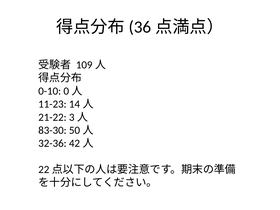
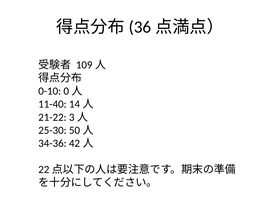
11-23: 11-23 -> 11-40
83-30: 83-30 -> 25-30
32-36: 32-36 -> 34-36
